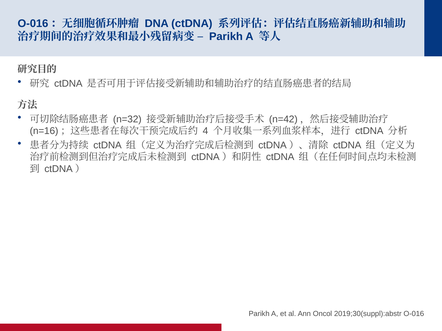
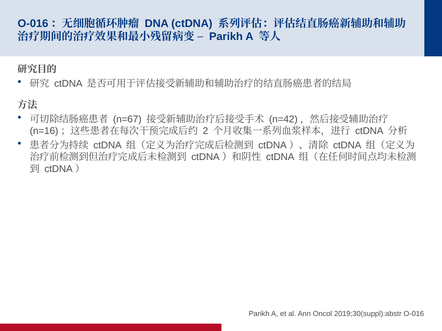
n=32: n=32 -> n=67
4: 4 -> 2
